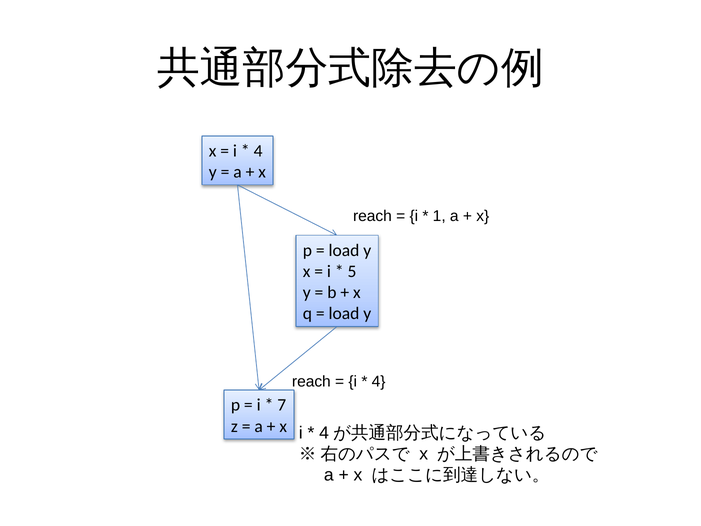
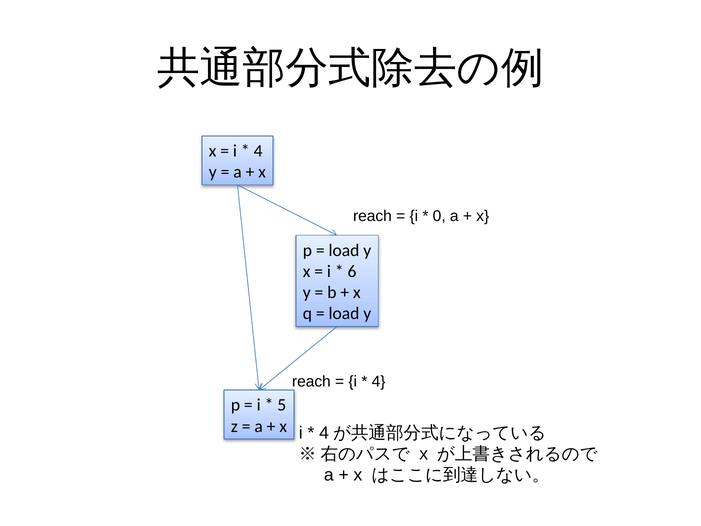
1: 1 -> 0
5: 5 -> 6
7: 7 -> 5
